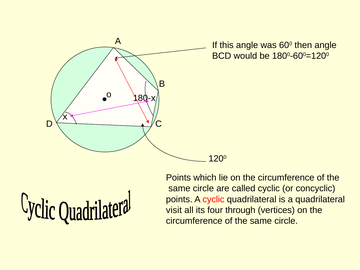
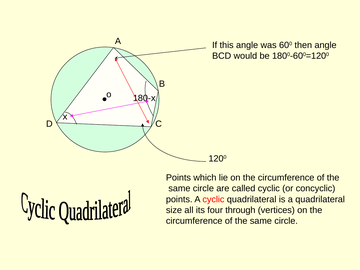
visit: visit -> size
